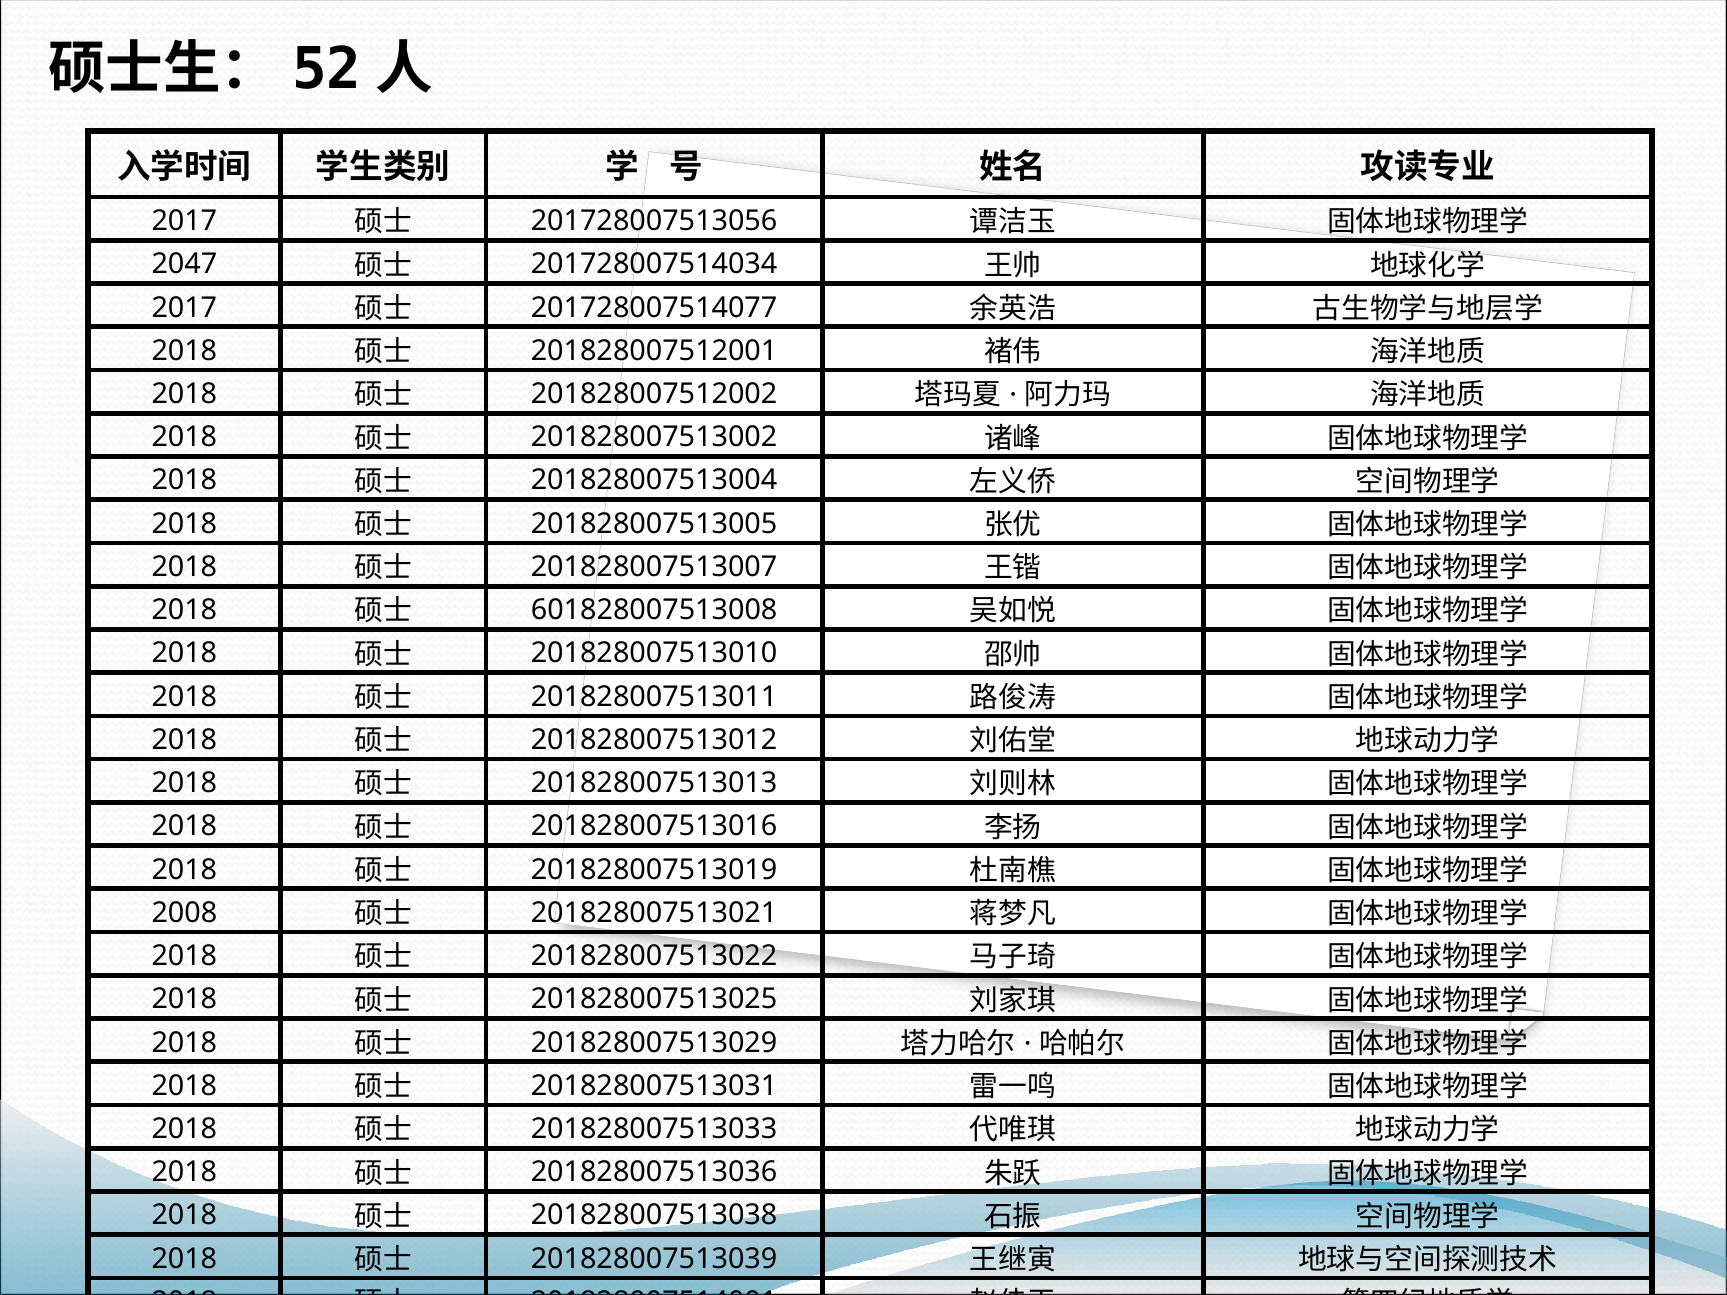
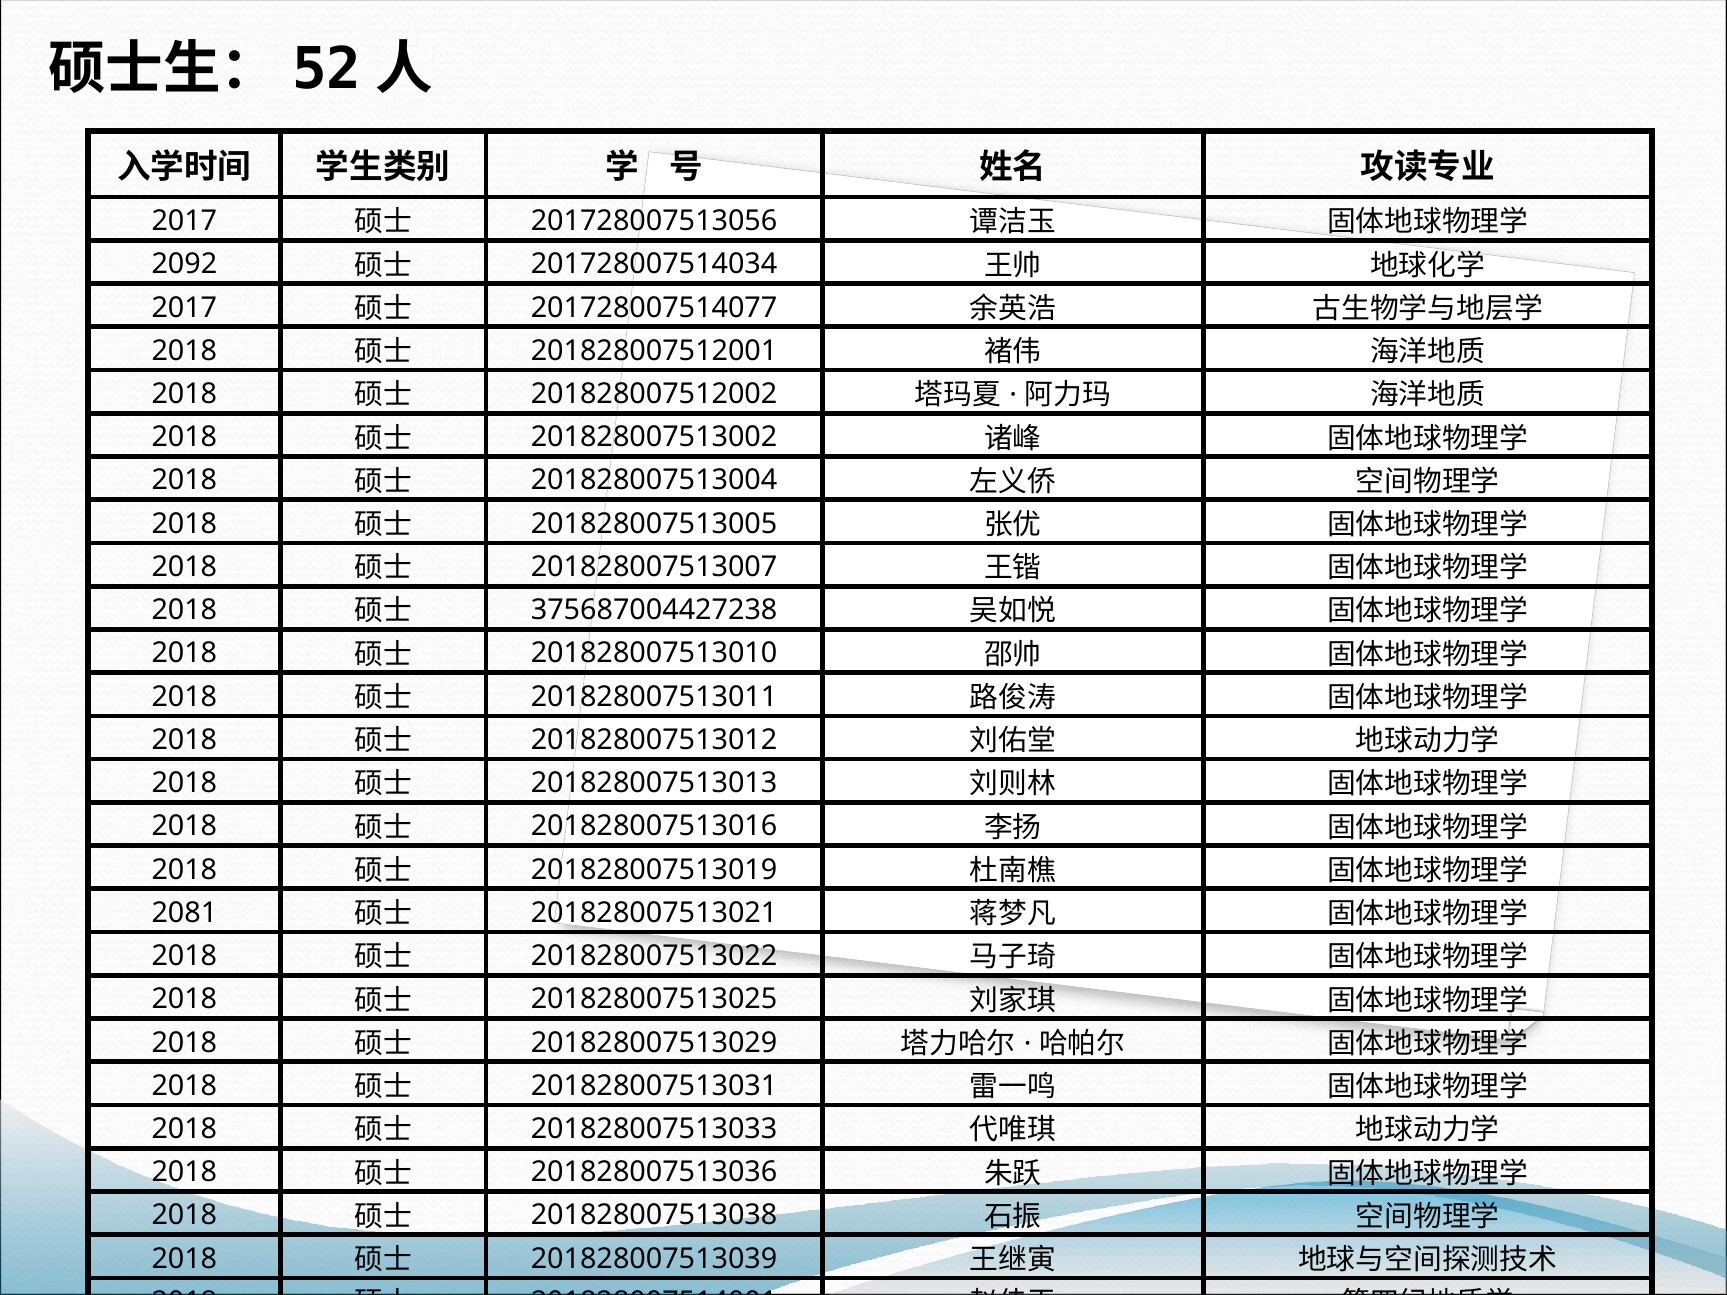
2047: 2047 -> 2092
601828007513008: 601828007513008 -> 375687004427238
2008: 2008 -> 2081
